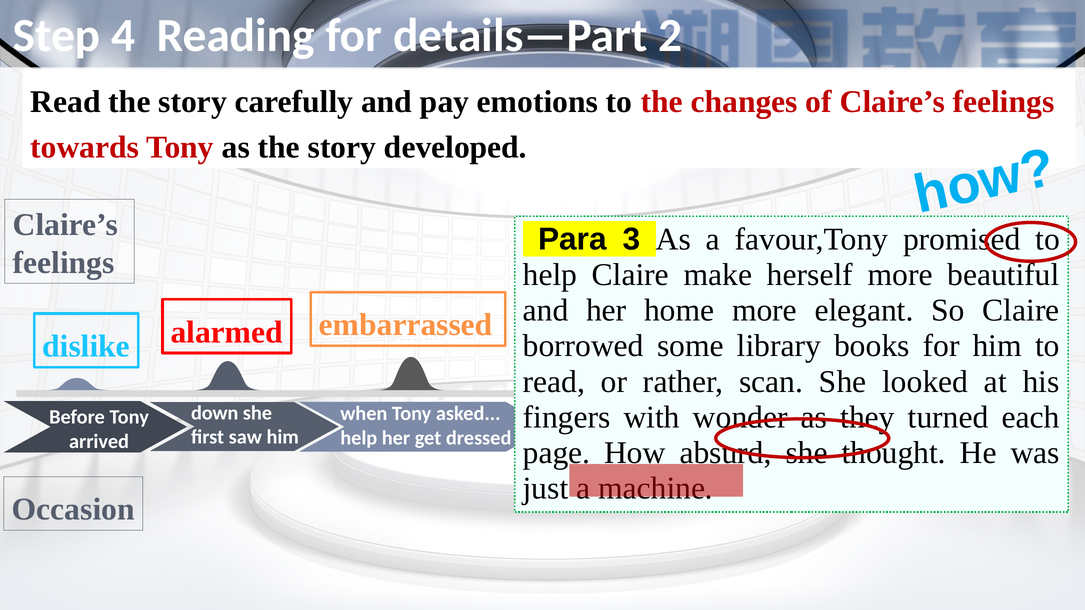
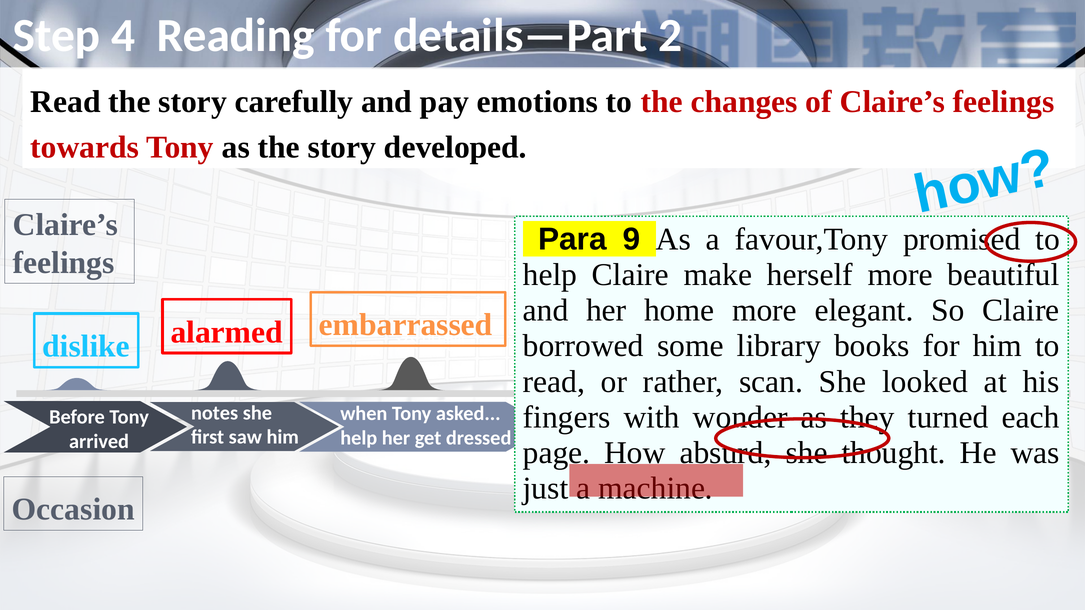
3: 3 -> 9
down: down -> notes
